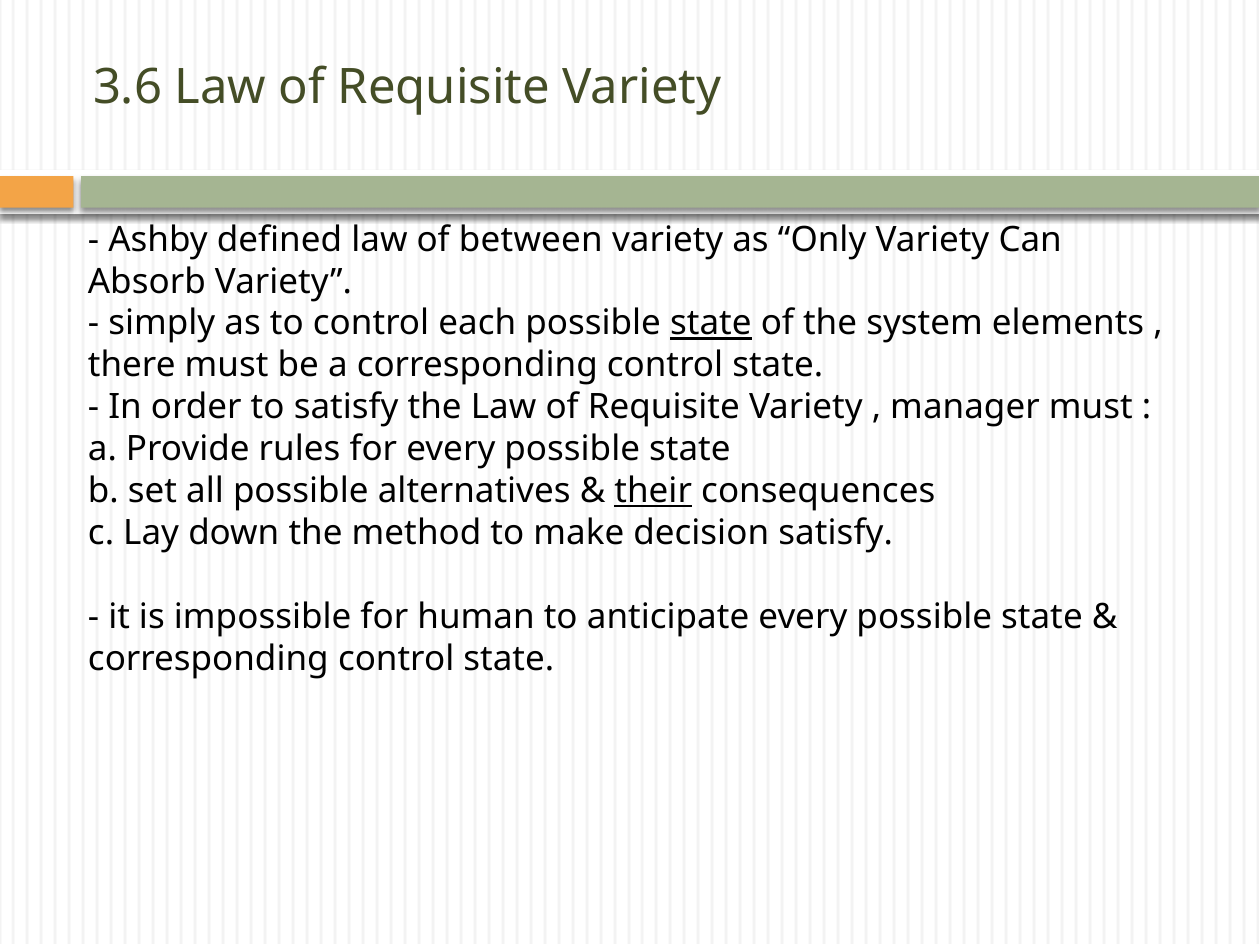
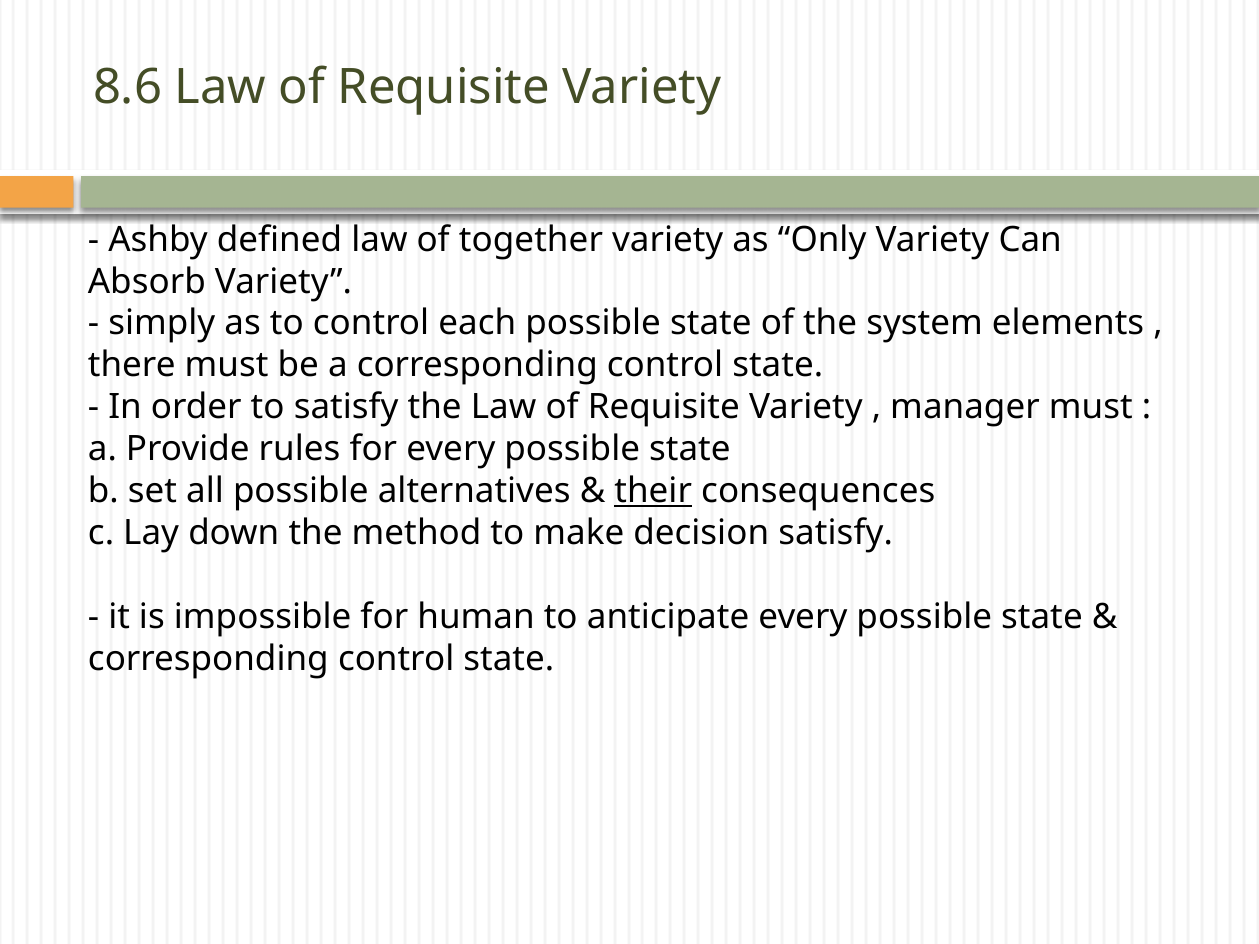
3.6: 3.6 -> 8.6
between: between -> together
state at (711, 324) underline: present -> none
